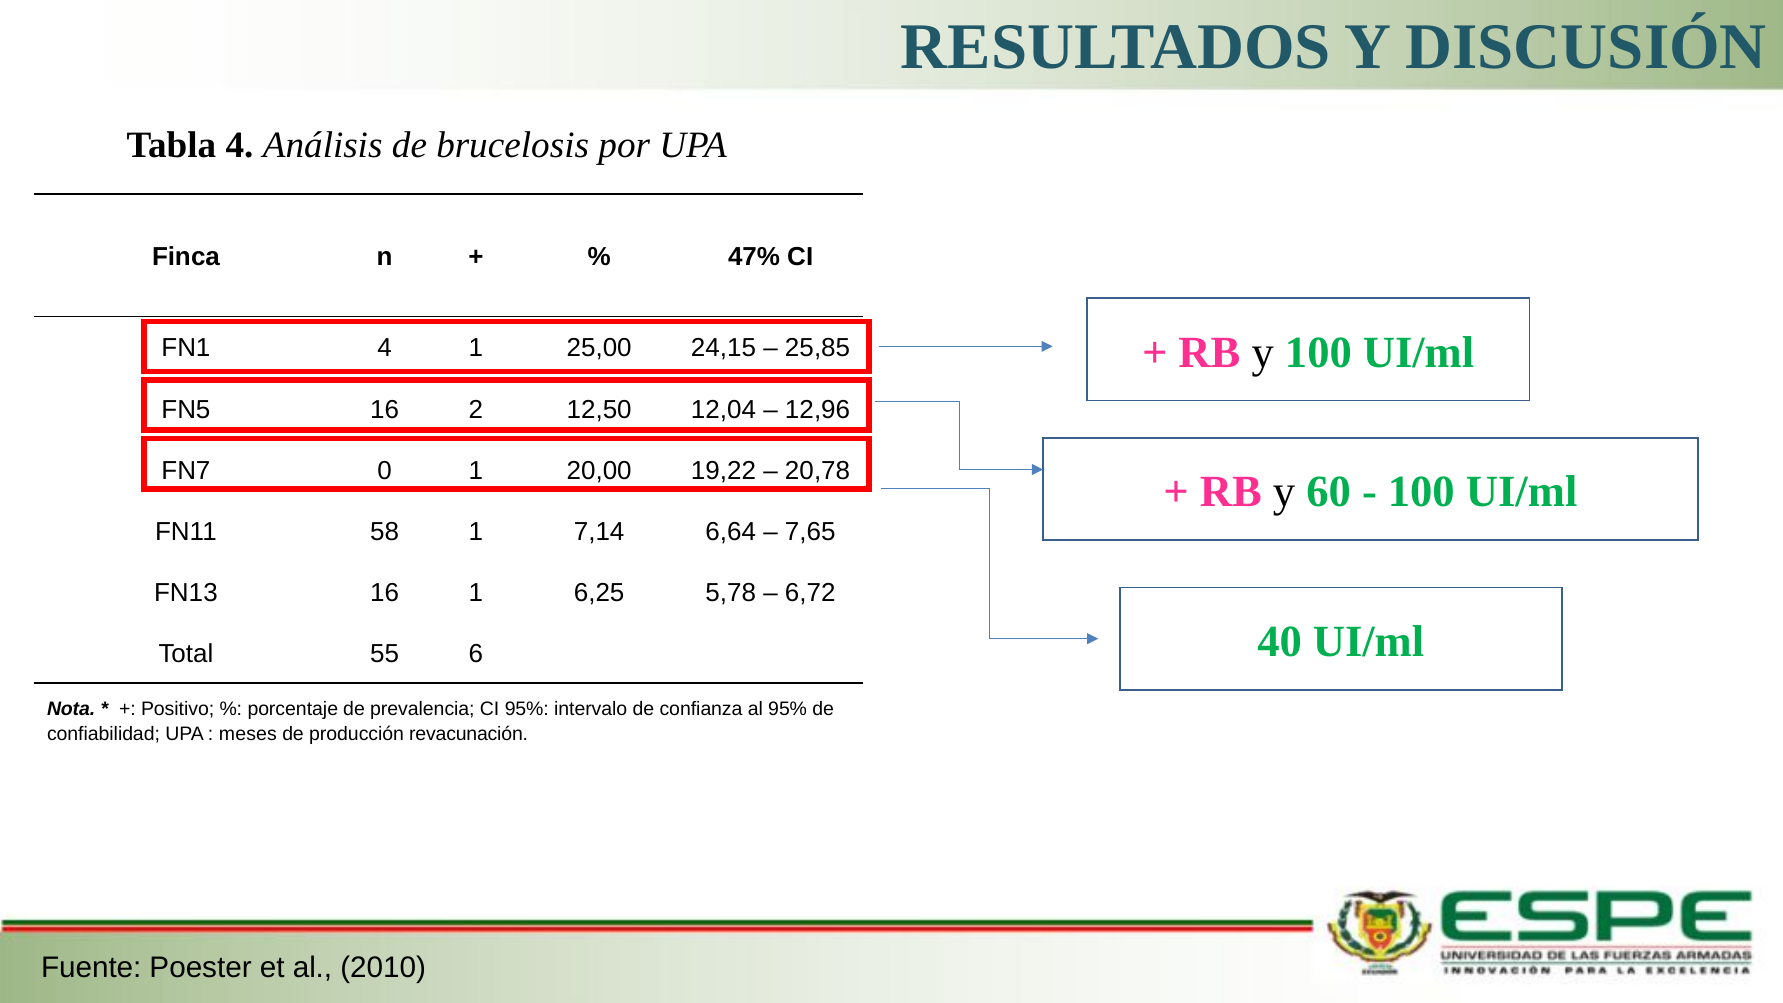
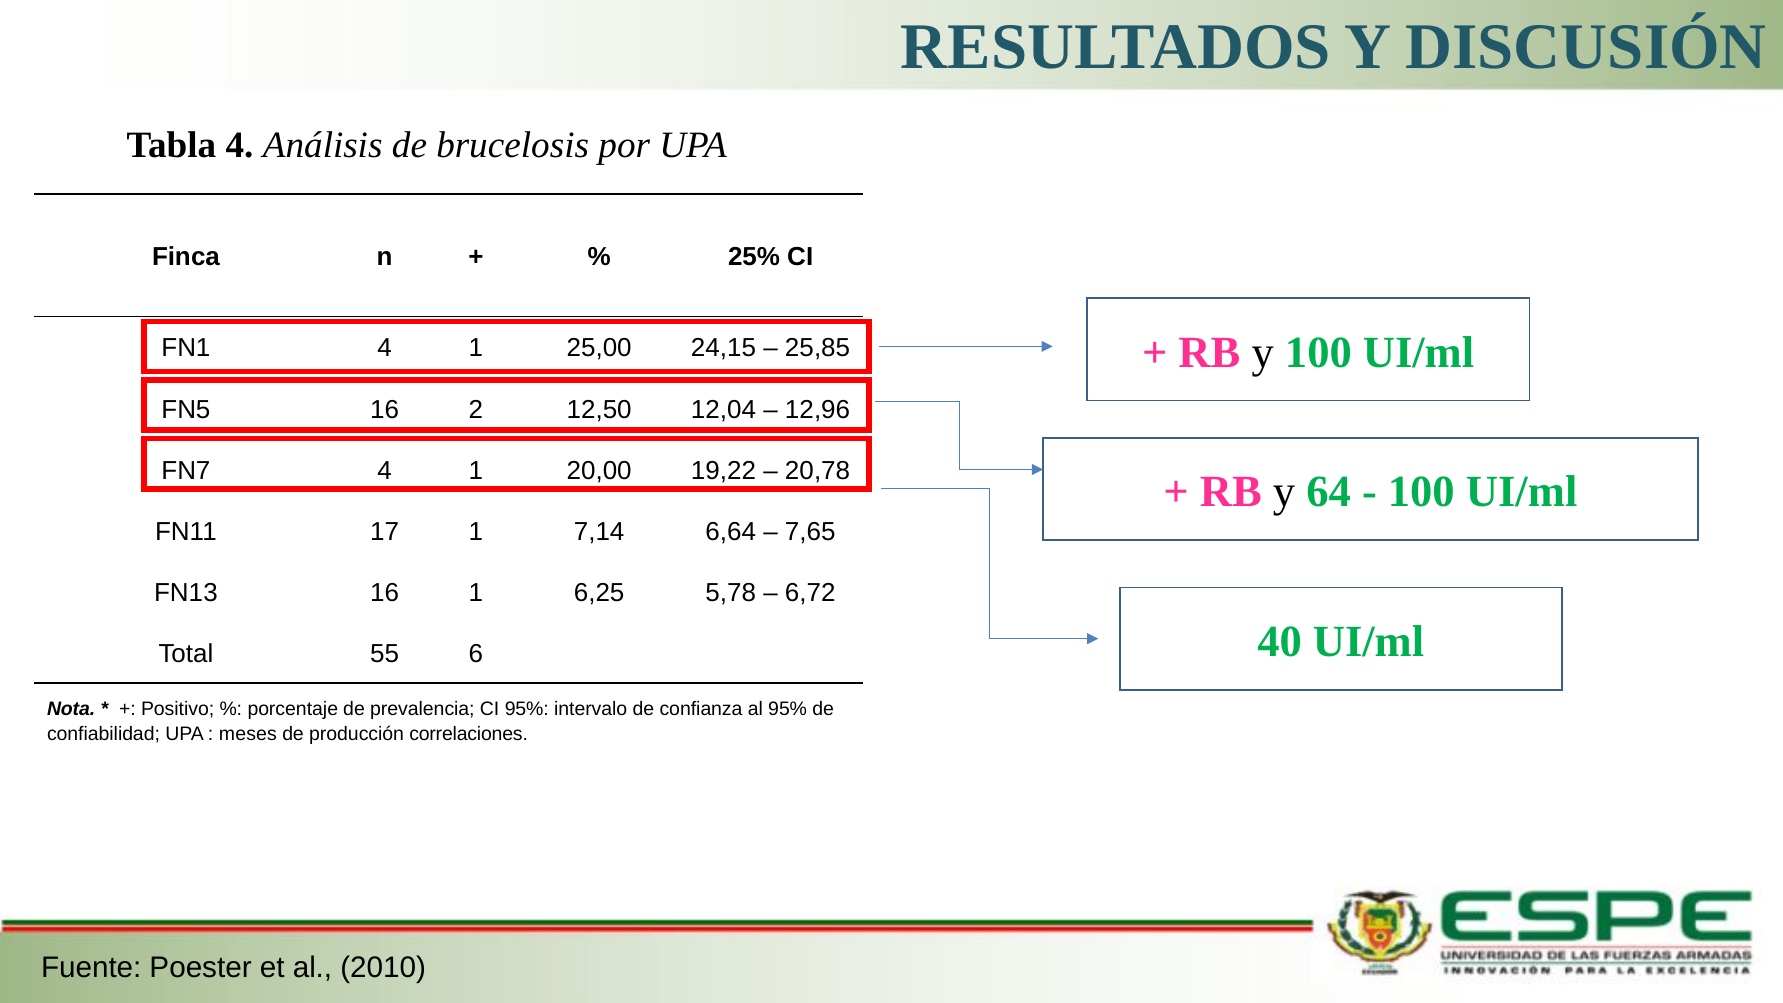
47%: 47% -> 25%
FN7 0: 0 -> 4
60: 60 -> 64
58: 58 -> 17
revacunación: revacunación -> correlaciones
